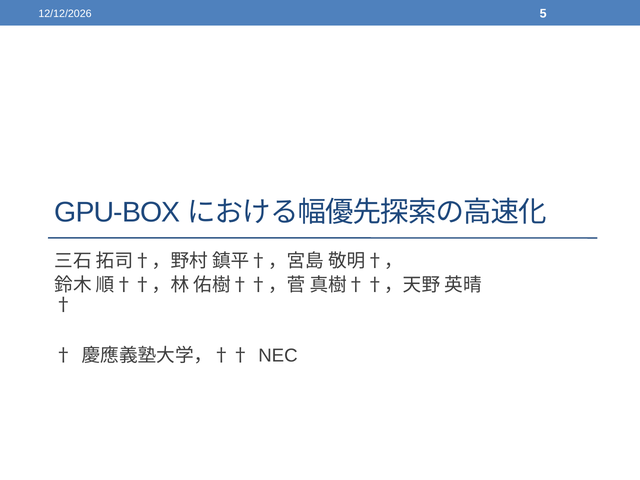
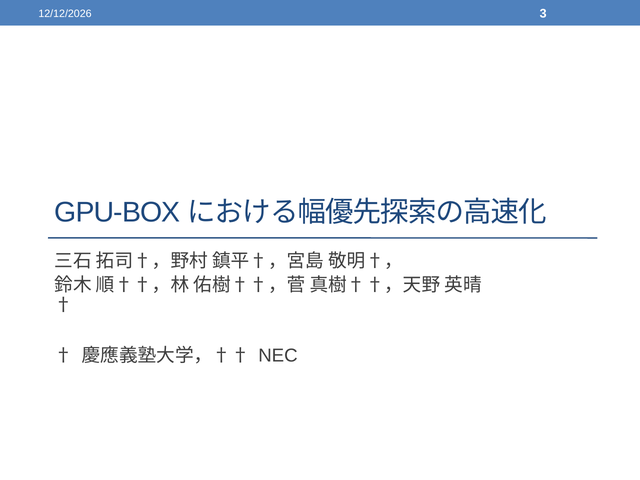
5: 5 -> 3
